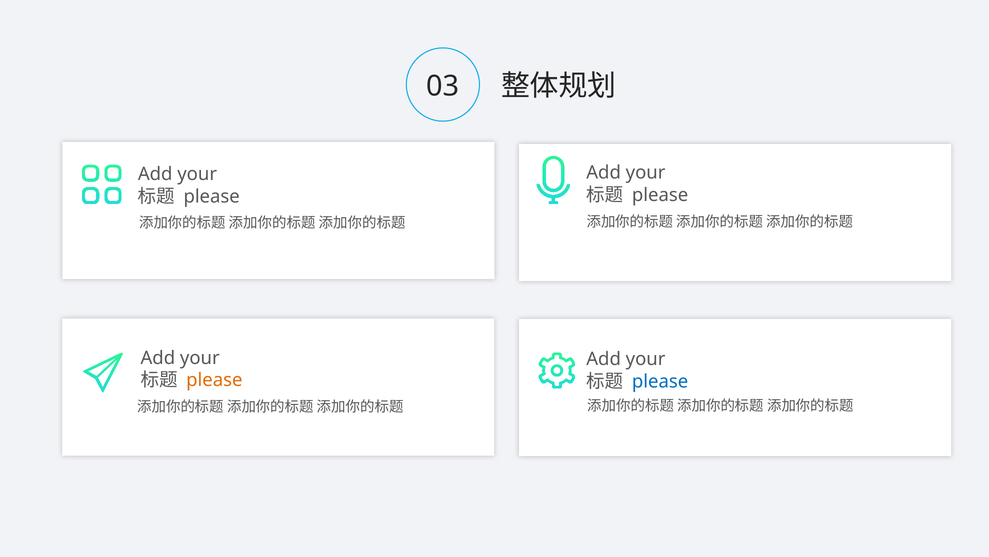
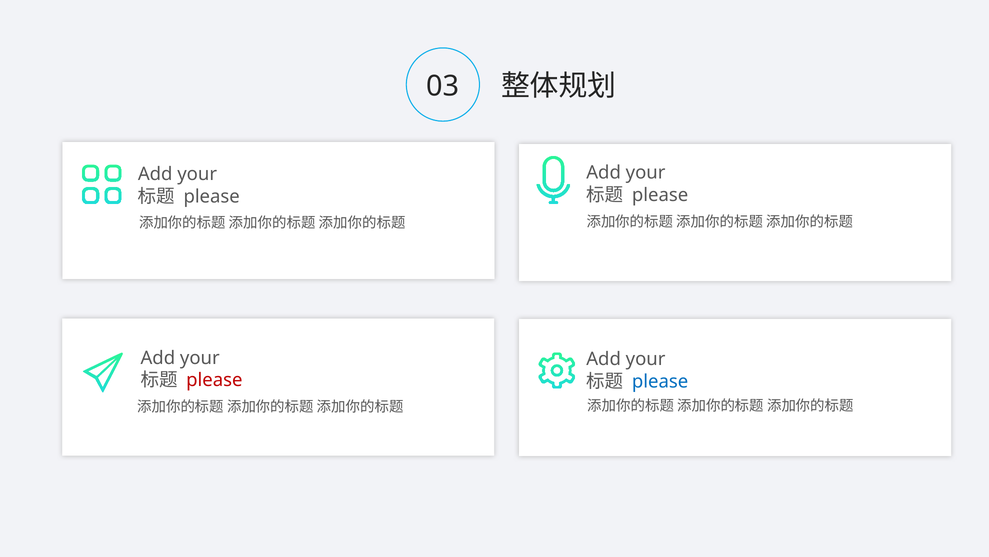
please at (214, 380) colour: orange -> red
